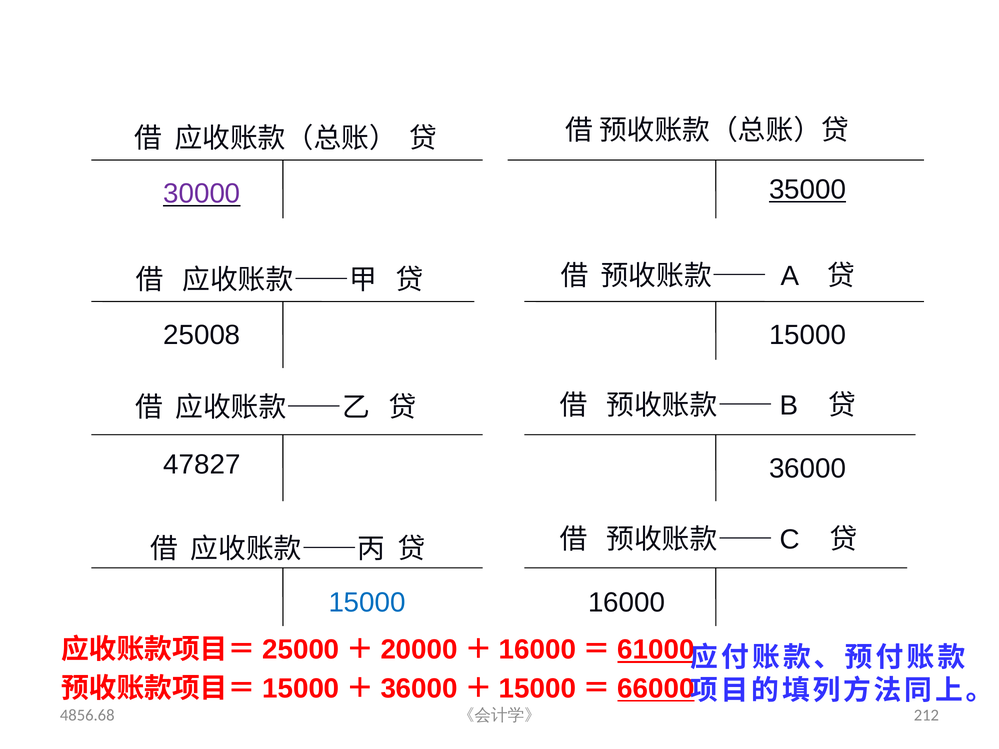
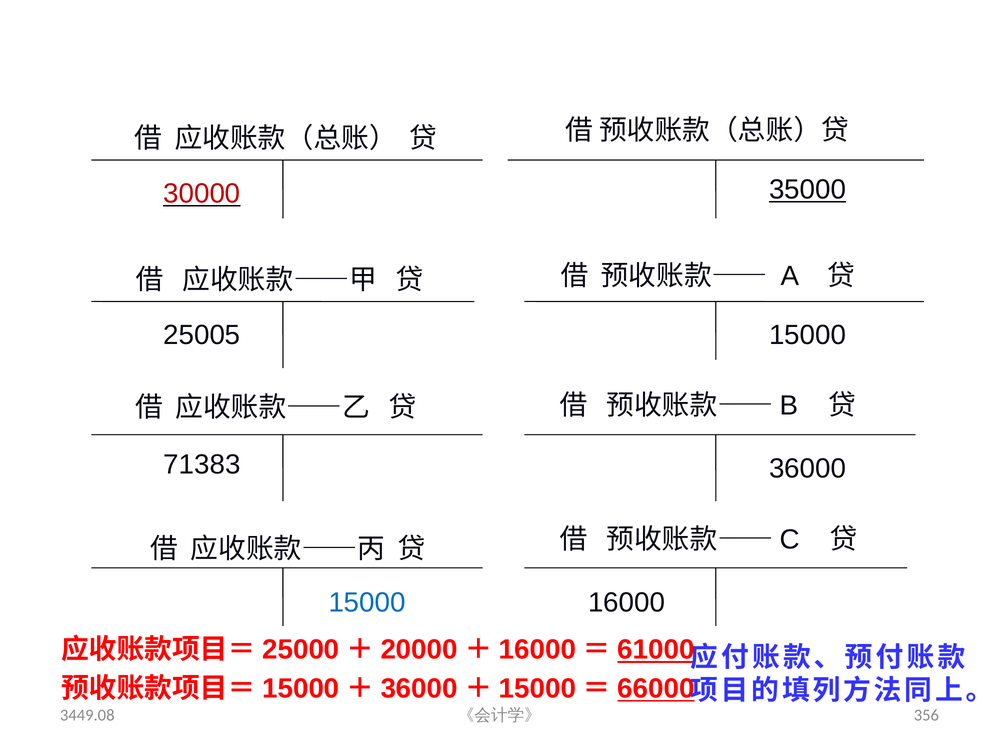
30000 colour: purple -> red
25008: 25008 -> 25005
47827: 47827 -> 71383
4856.68: 4856.68 -> 3449.08
212: 212 -> 356
